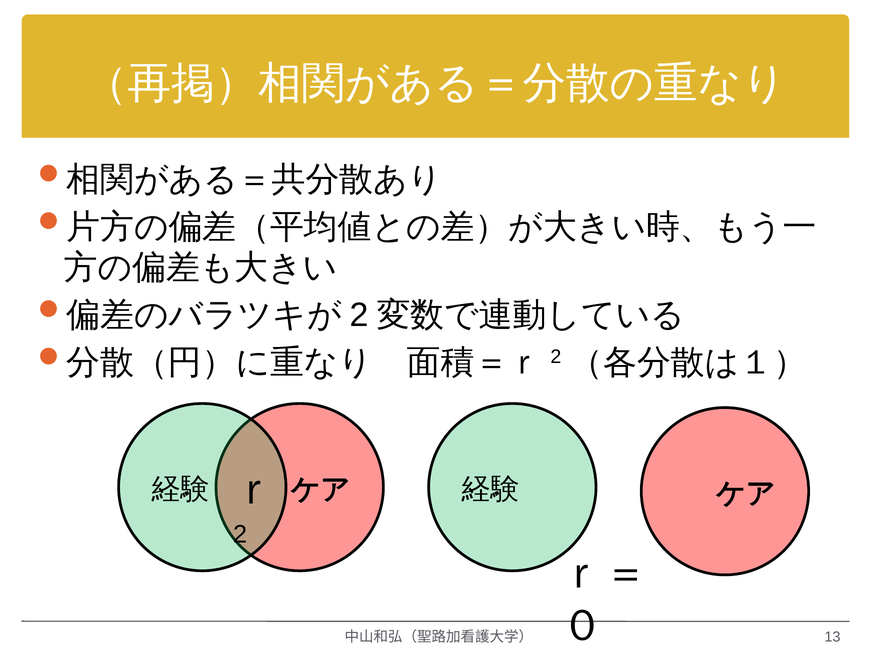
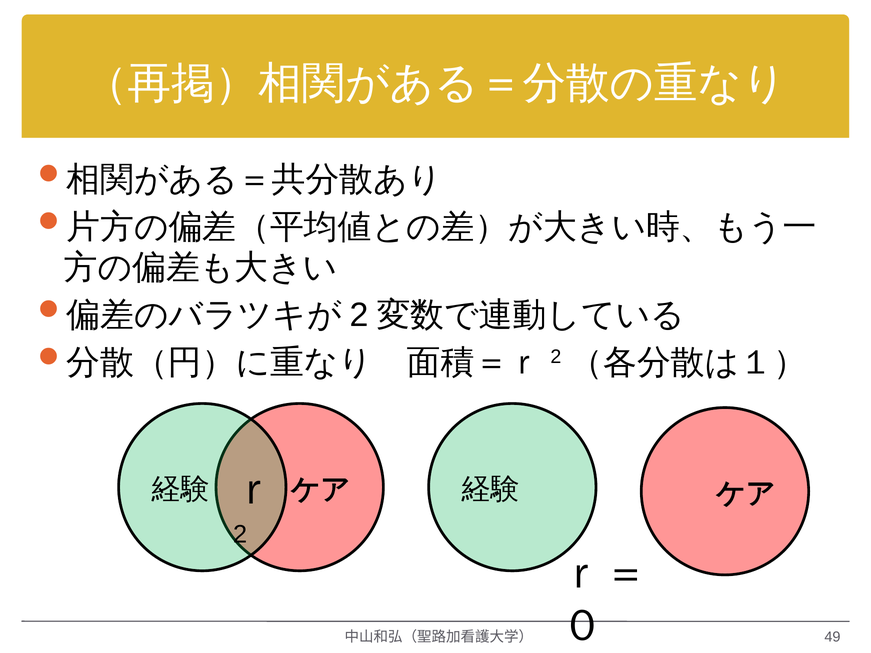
13: 13 -> 49
